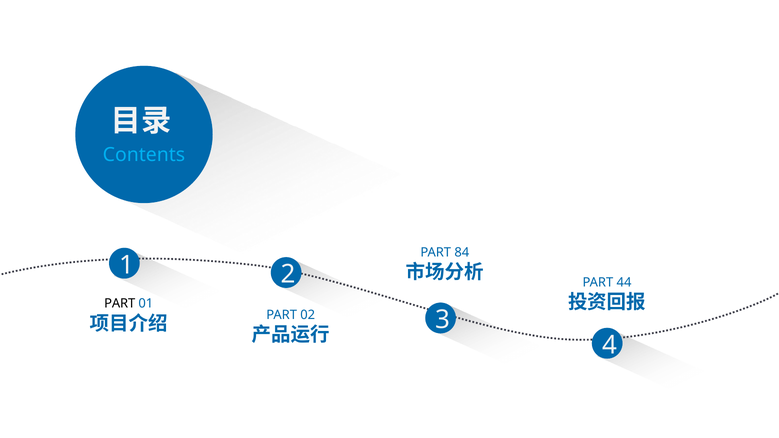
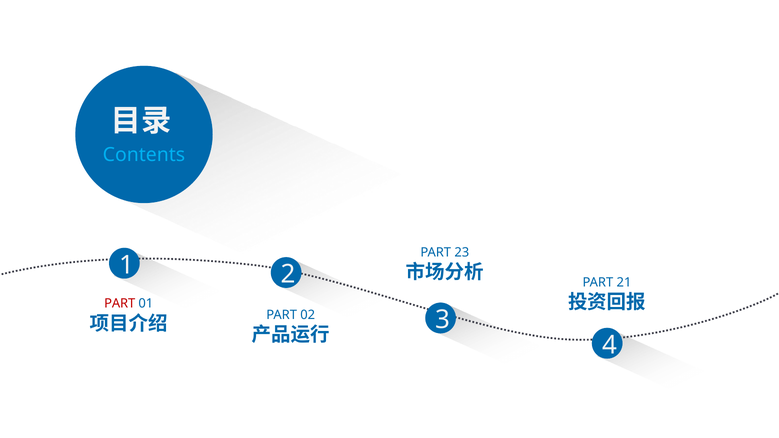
84: 84 -> 23
44: 44 -> 21
PART at (120, 304) colour: black -> red
